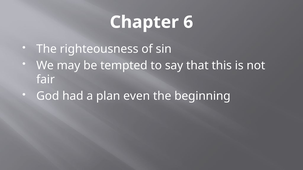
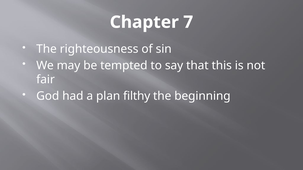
6: 6 -> 7
even: even -> filthy
